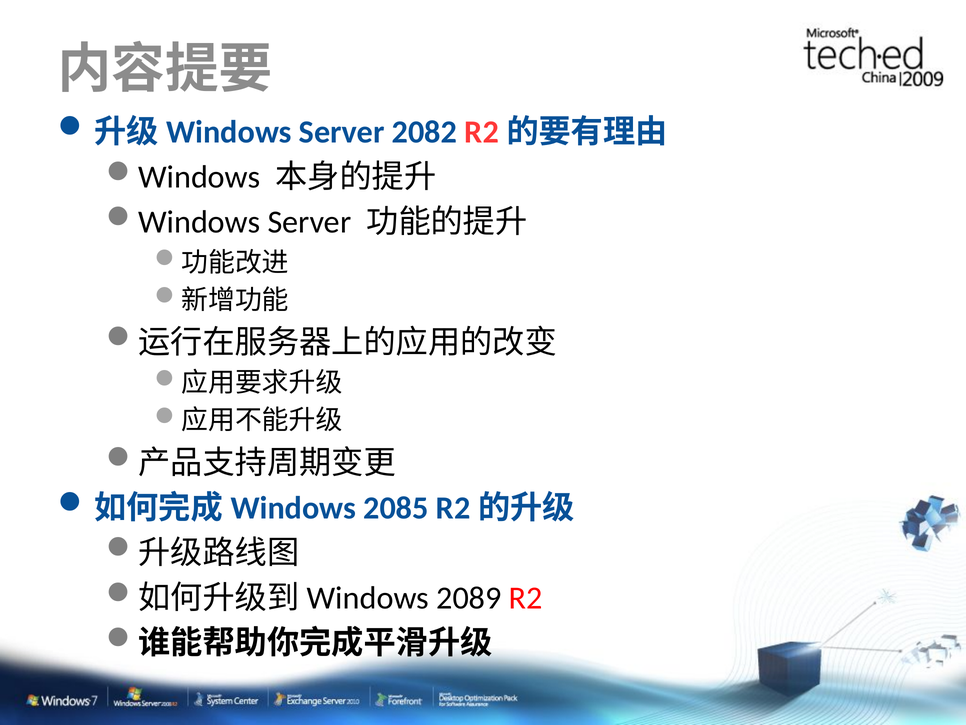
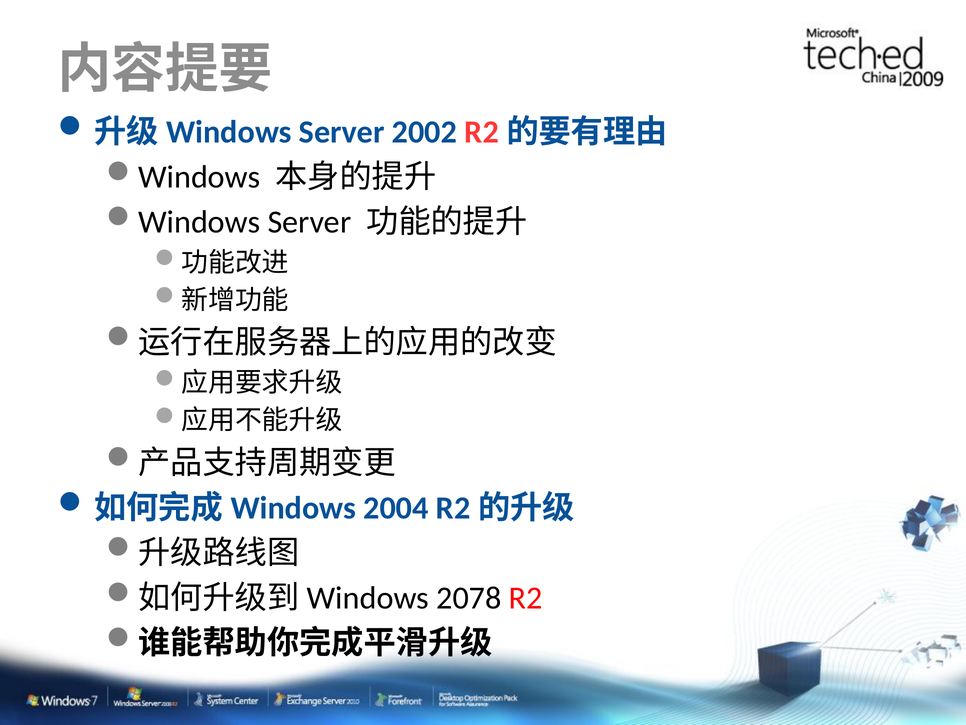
2082: 2082 -> 2002
2085: 2085 -> 2004
2089: 2089 -> 2078
